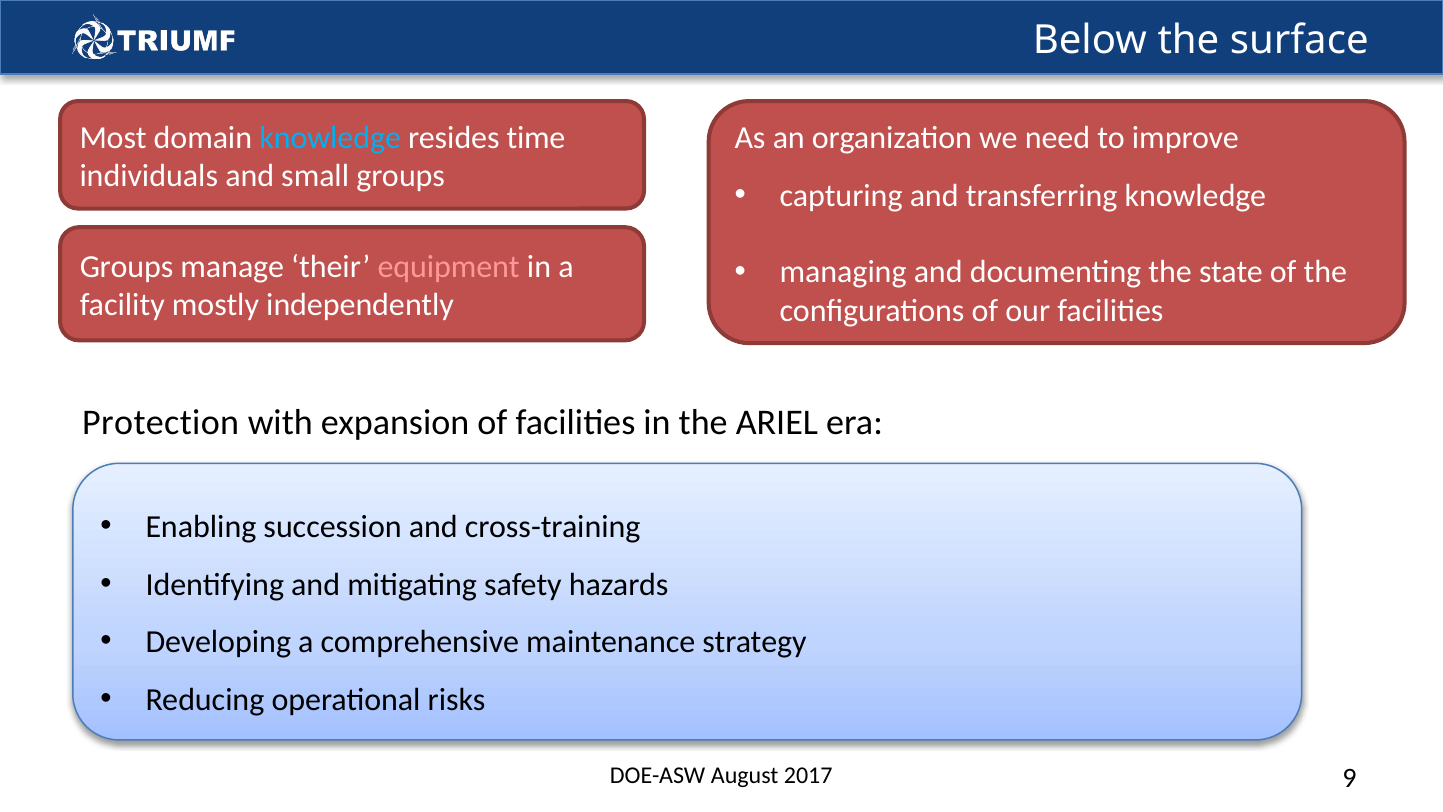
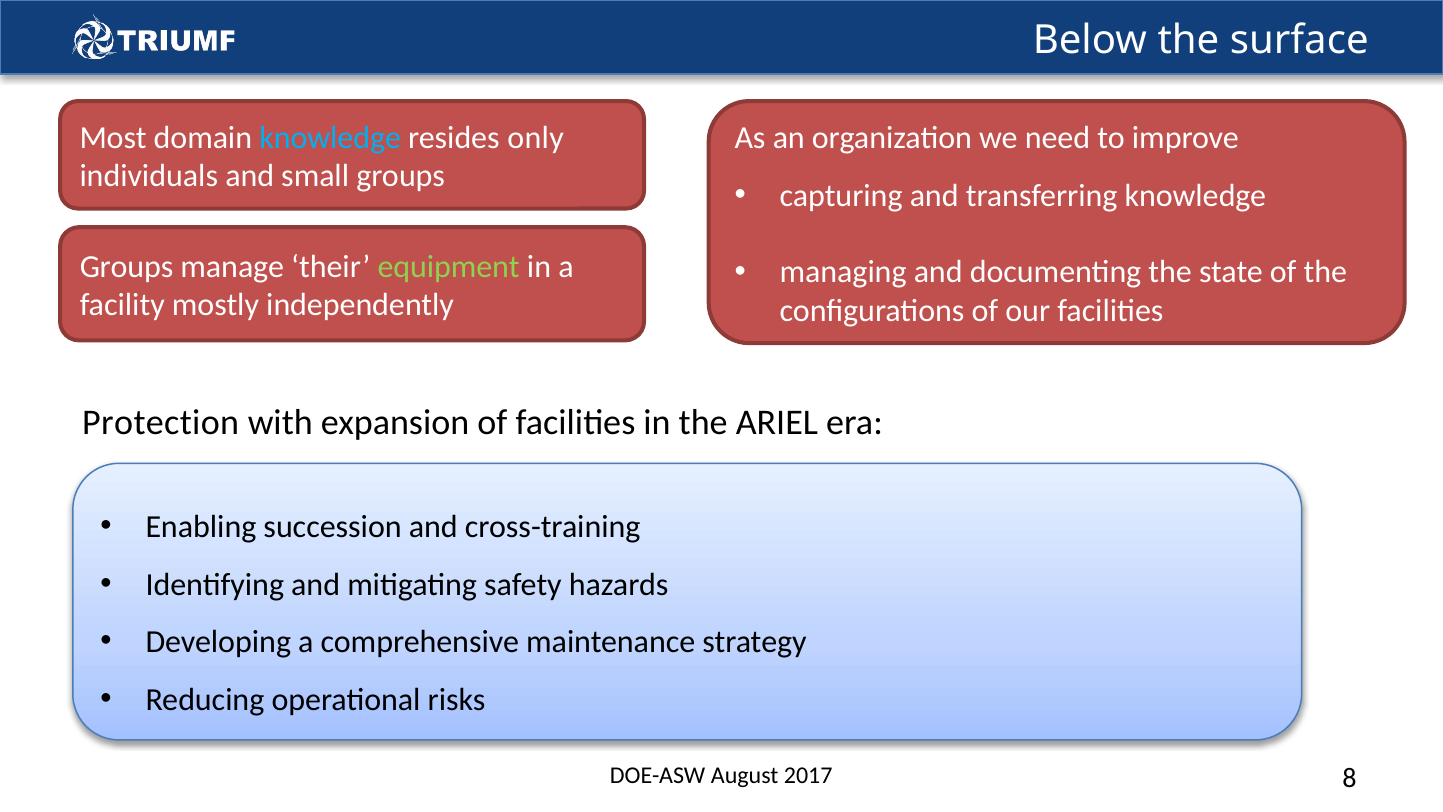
time: time -> only
equipment colour: pink -> light green
9: 9 -> 8
